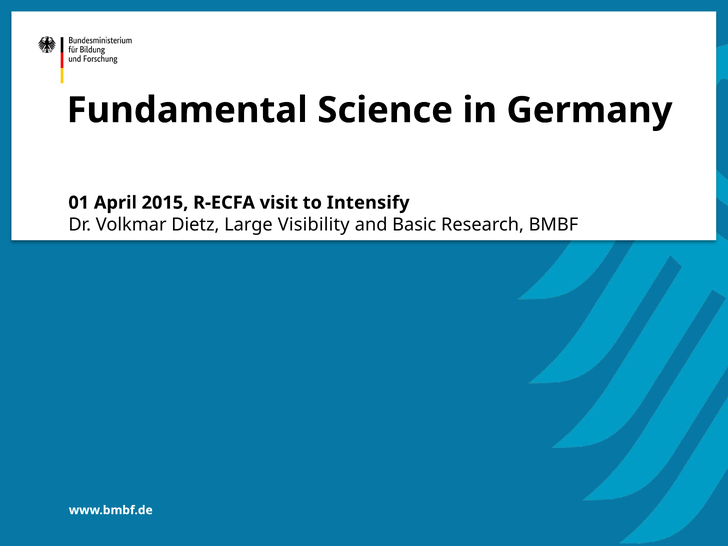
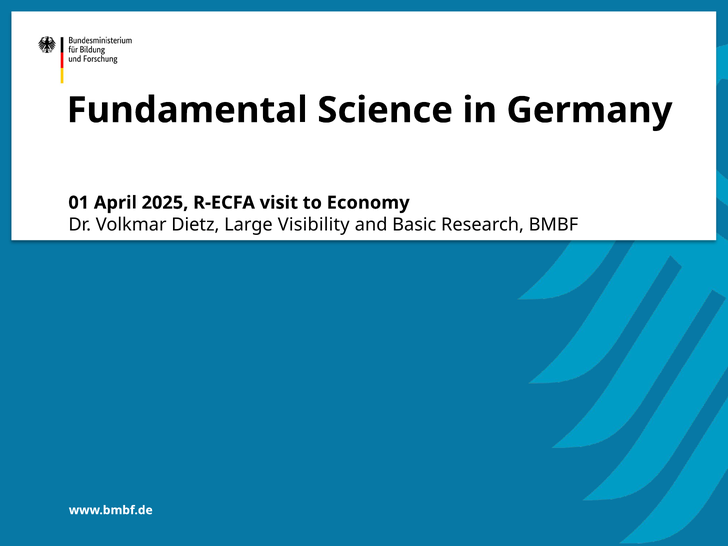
2015: 2015 -> 2025
Intensify: Intensify -> Economy
